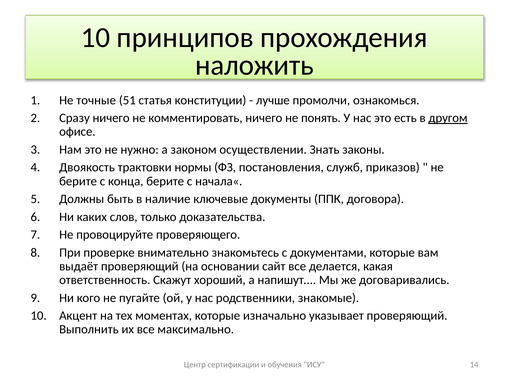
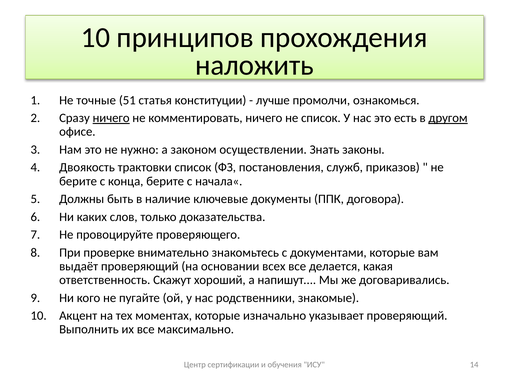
ничего at (111, 118) underline: none -> present
не понять: понять -> список
трактовки нормы: нормы -> список
сайт: сайт -> всех
